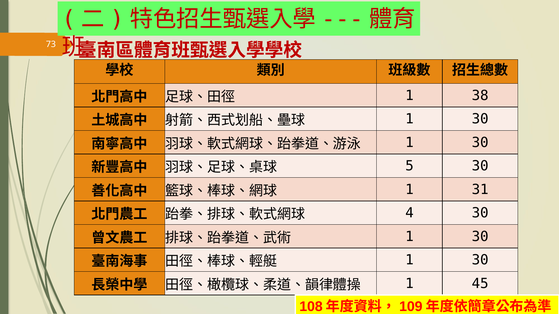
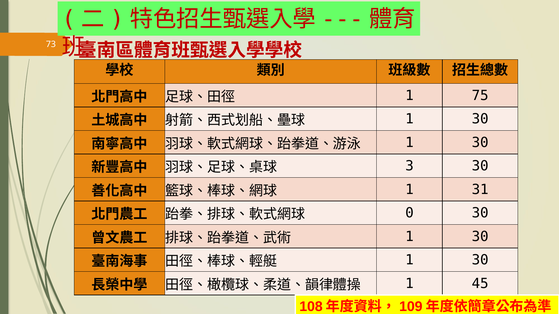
38: 38 -> 75
5: 5 -> 3
4: 4 -> 0
